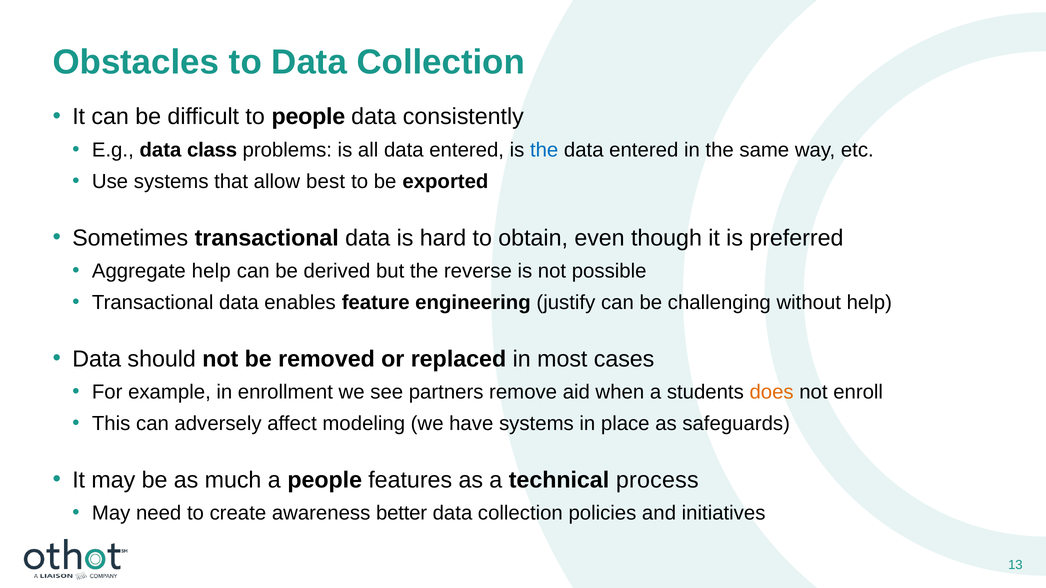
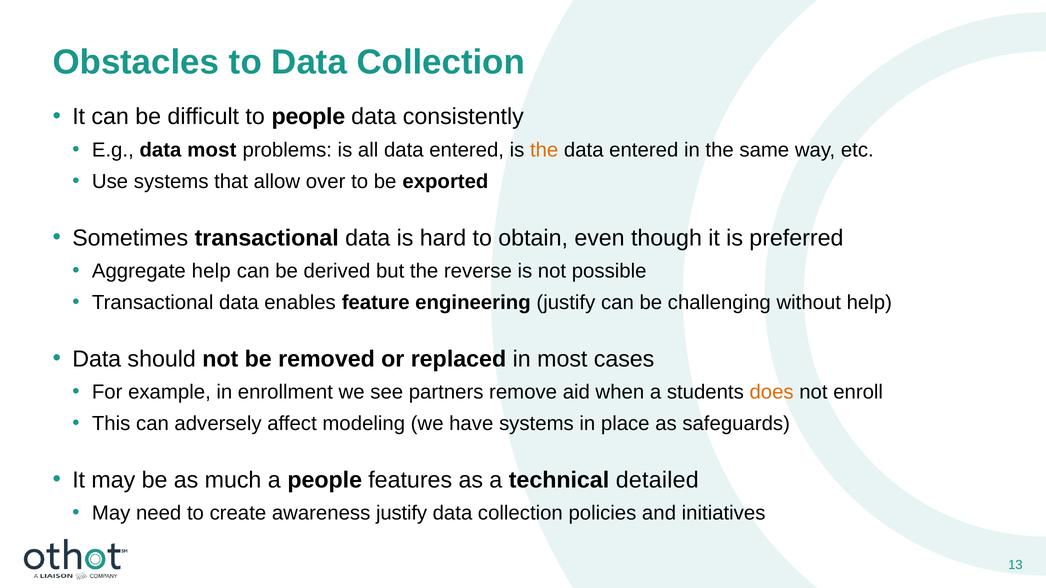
data class: class -> most
the at (544, 150) colour: blue -> orange
best: best -> over
process: process -> detailed
awareness better: better -> justify
